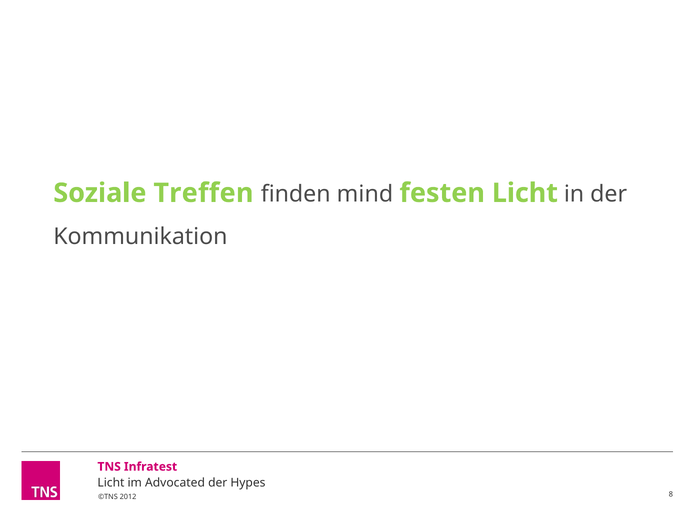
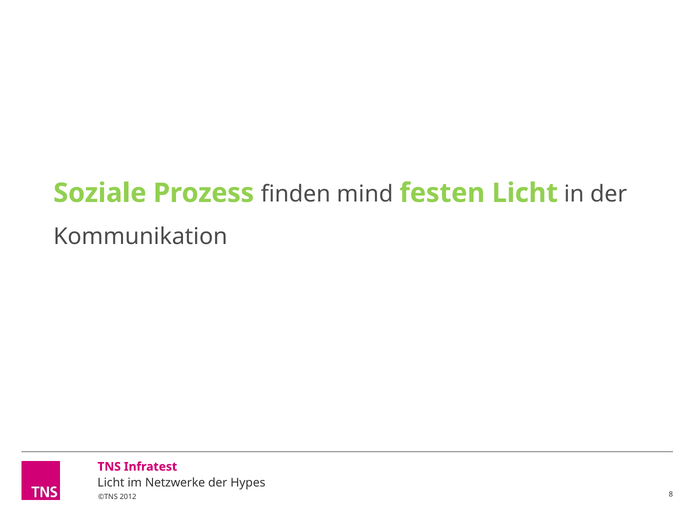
Treffen: Treffen -> Prozess
Advocated: Advocated -> Netzwerke
